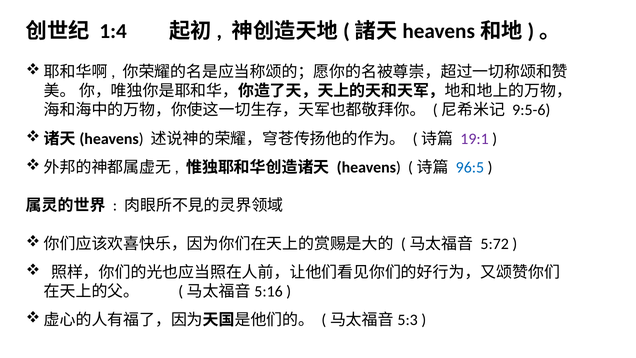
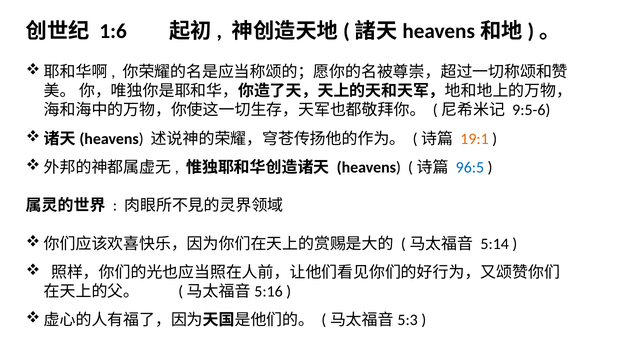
1:4: 1:4 -> 1:6
19:1 colour: purple -> orange
5:72: 5:72 -> 5:14
